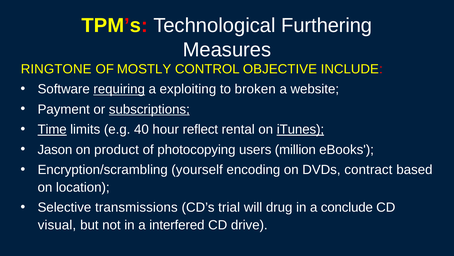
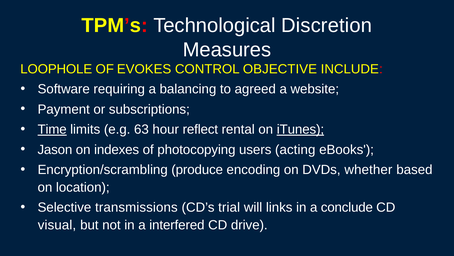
Furthering: Furthering -> Discretion
RINGTONE: RINGTONE -> LOOPHOLE
MOSTLY: MOSTLY -> EVOKES
requiring underline: present -> none
exploiting: exploiting -> balancing
broken: broken -> agreed
subscriptions underline: present -> none
40: 40 -> 63
product: product -> indexes
million: million -> acting
yourself: yourself -> produce
contract: contract -> whether
drug: drug -> links
